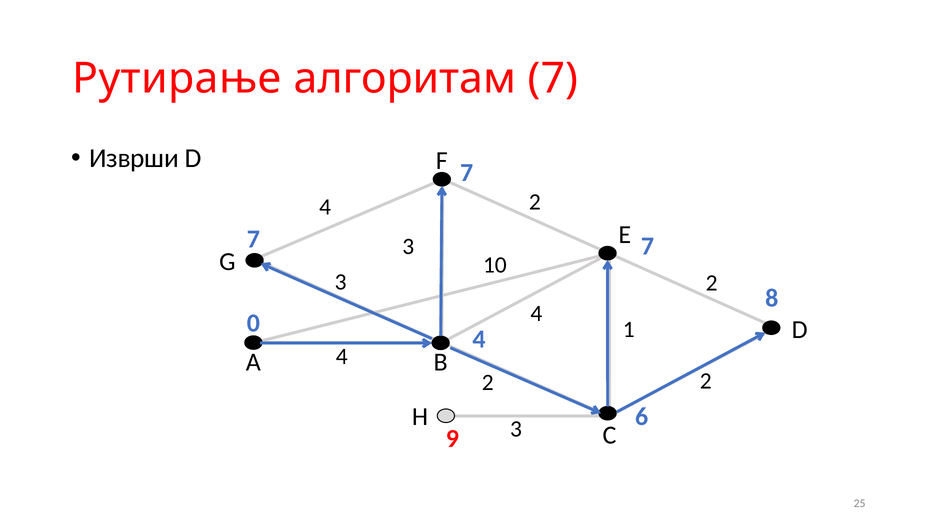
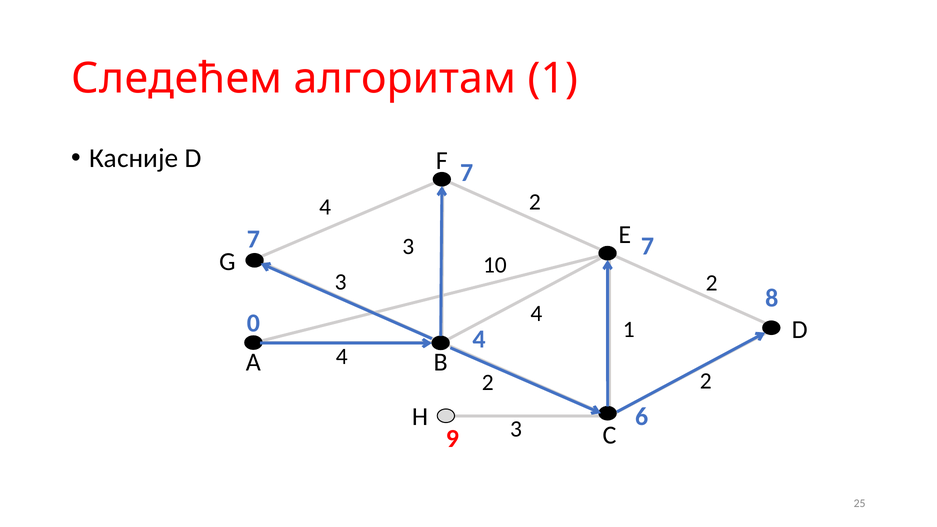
Рутирање: Рутирање -> Следећем
алгоритам 7: 7 -> 1
Изврши: Изврши -> Касније
